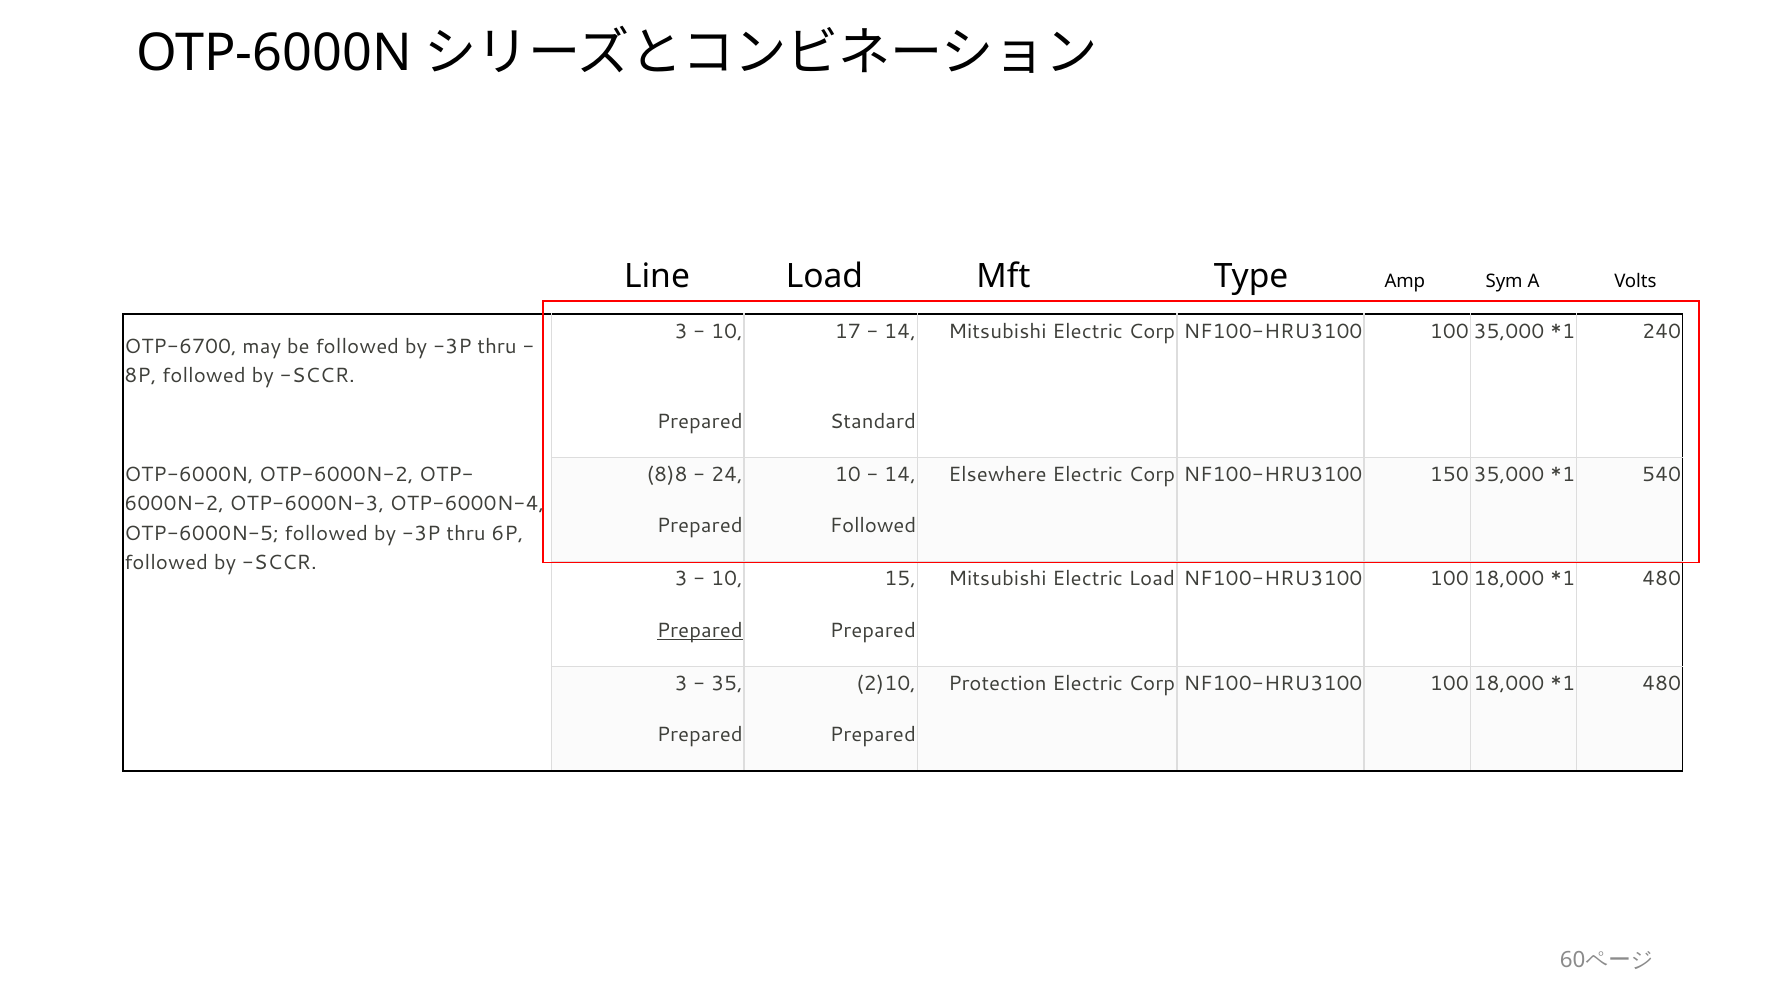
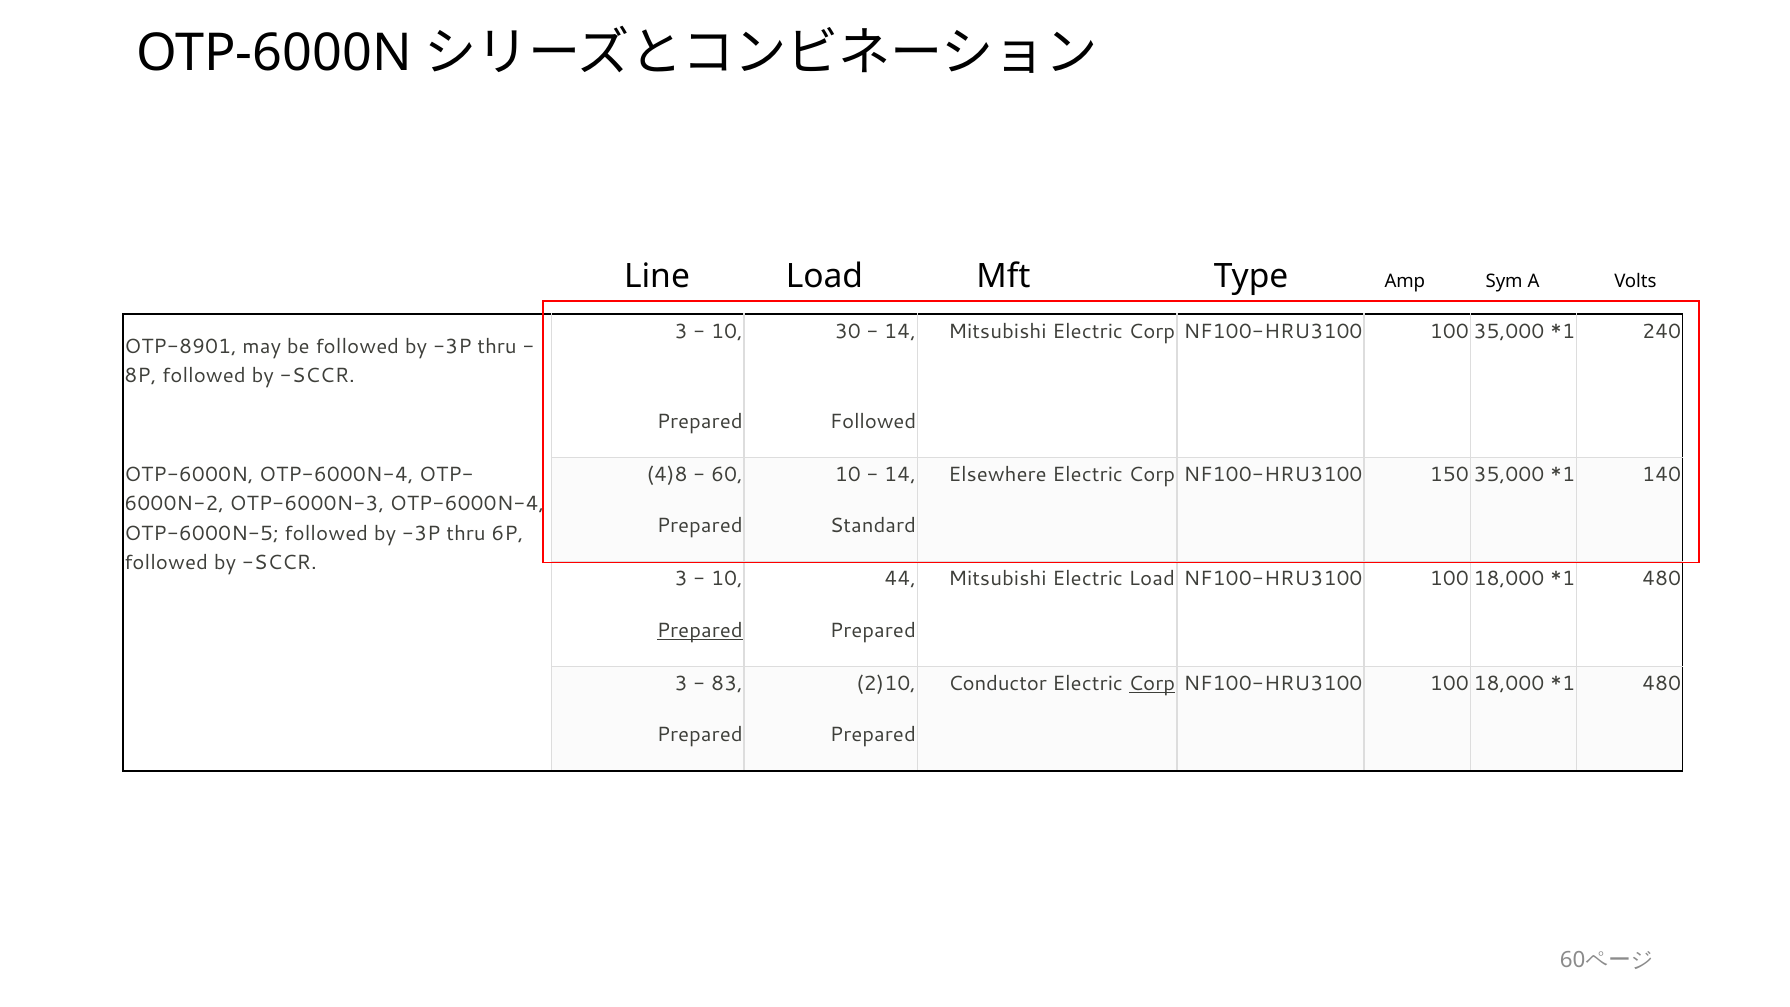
17: 17 -> 30
OTP-6700: OTP-6700 -> OTP-8901
Prepared Standard: Standard -> Followed
OTP-6000N OTP-6000N-2: OTP-6000N-2 -> OTP-6000N-4
8)8: 8)8 -> 4)8
24: 24 -> 60
540: 540 -> 140
Prepared Followed: Followed -> Standard
15: 15 -> 44
35: 35 -> 83
Protection: Protection -> Conductor
Corp at (1152, 683) underline: none -> present
